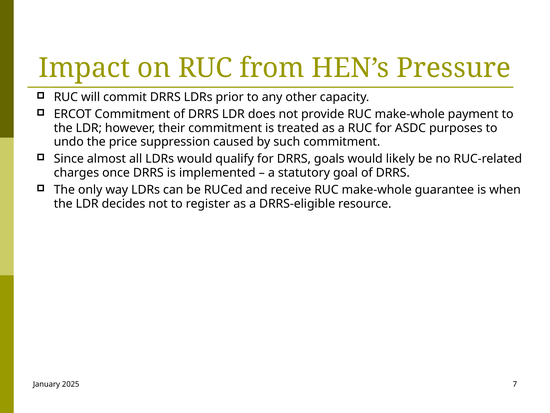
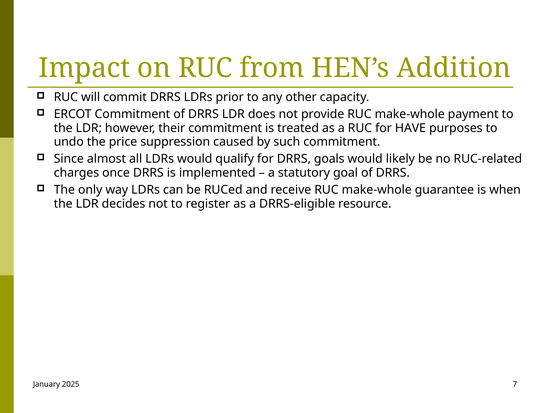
Pressure: Pressure -> Addition
ASDC: ASDC -> HAVE
